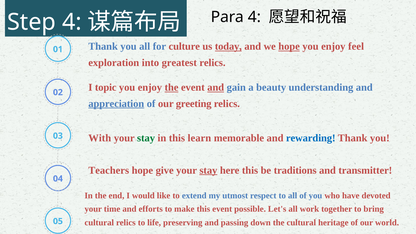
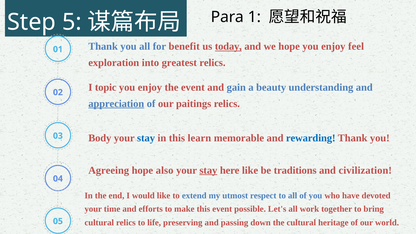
Step 4: 4 -> 5
Para 4: 4 -> 1
culture: culture -> benefit
hope at (289, 46) underline: present -> none
the at (172, 87) underline: present -> none
and at (216, 87) underline: present -> none
greeting: greeting -> paitings
With: With -> Body
stay at (146, 138) colour: green -> blue
Teachers: Teachers -> Agreeing
give: give -> also
here this: this -> like
transmitter: transmitter -> civilization
